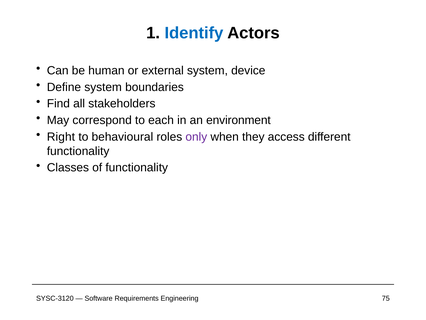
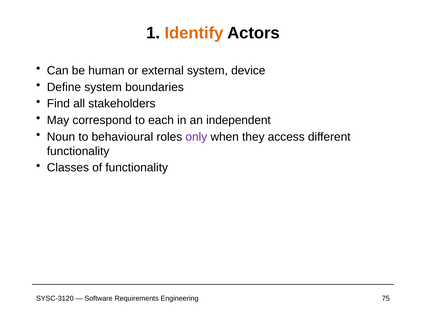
Identify colour: blue -> orange
environment: environment -> independent
Right: Right -> Noun
